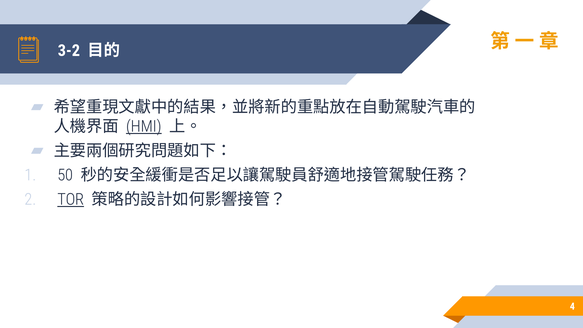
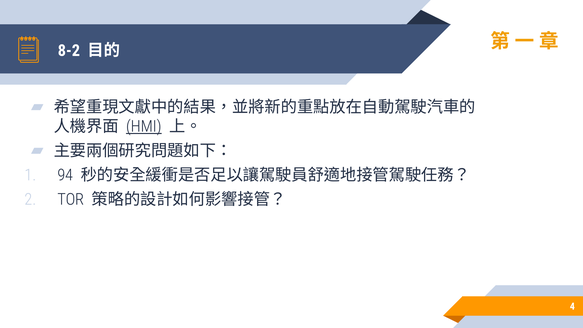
3-2: 3-2 -> 8-2
50: 50 -> 94
TOR underline: present -> none
